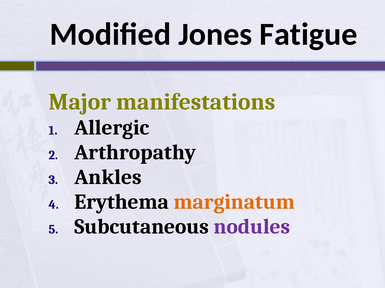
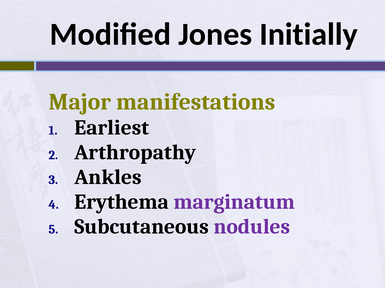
Fatigue: Fatigue -> Initially
Allergic: Allergic -> Earliest
marginatum colour: orange -> purple
